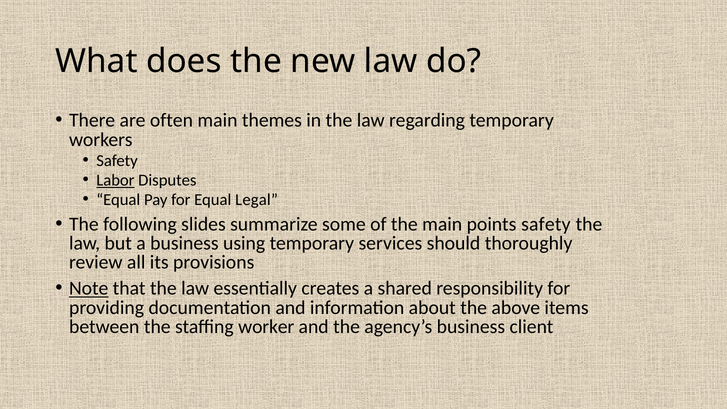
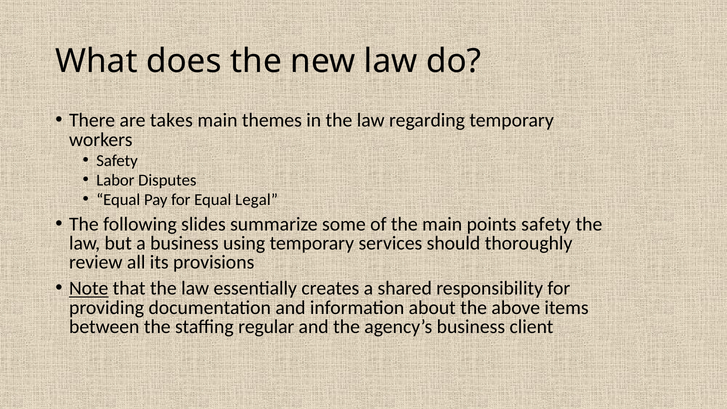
often: often -> takes
Labor underline: present -> none
worker: worker -> regular
